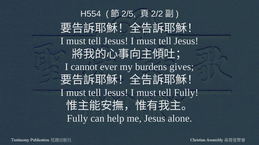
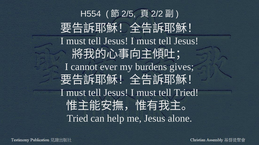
tell Fully: Fully -> Tried
Fully at (77, 119): Fully -> Tried
